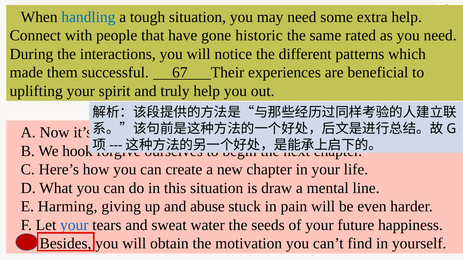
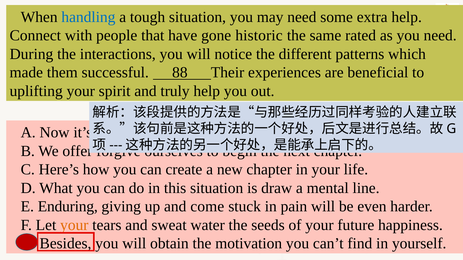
67: 67 -> 88
hook: hook -> offer
Harming: Harming -> Enduring
abuse: abuse -> come
your at (74, 225) colour: blue -> orange
